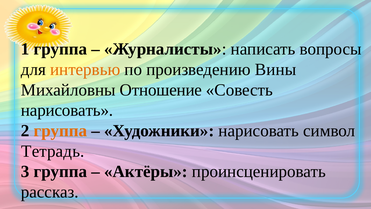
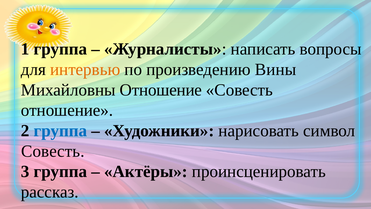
нарисовать at (67, 110): нарисовать -> отношение
группа at (60, 131) colour: orange -> blue
Тетрадь at (53, 151): Тетрадь -> Совесть
